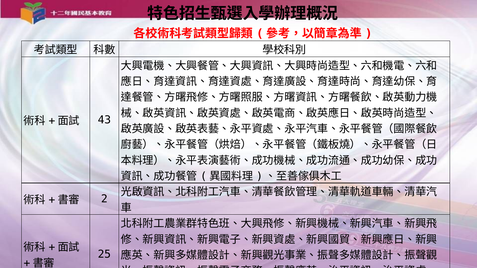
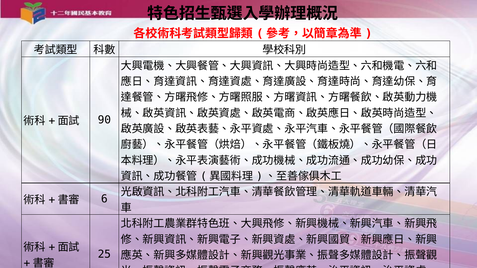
43: 43 -> 90
2: 2 -> 6
